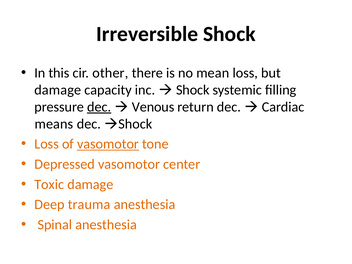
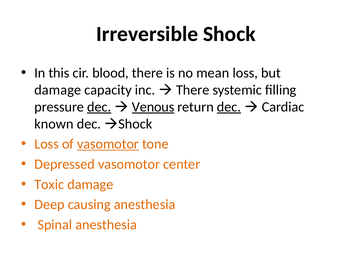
other: other -> blood
Shock at (193, 90): Shock -> There
Venous underline: none -> present
dec at (229, 107) underline: none -> present
means: means -> known
trauma: trauma -> causing
